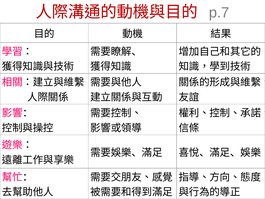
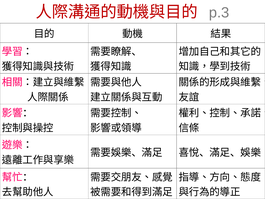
p.7: p.7 -> p.3
